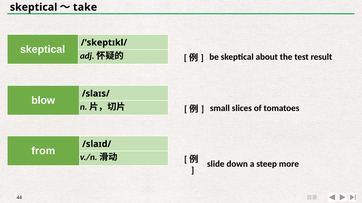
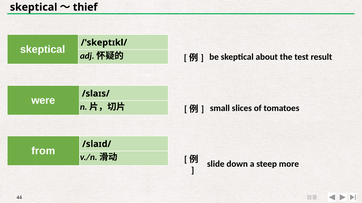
take: take -> thief
blow: blow -> were
